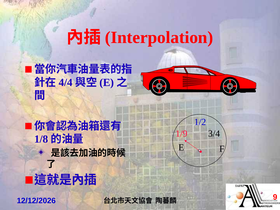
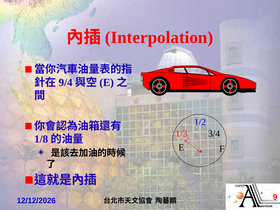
4/4: 4/4 -> 9/4
1/9: 1/9 -> 1/3
